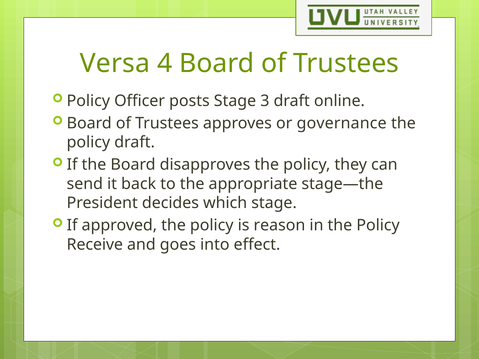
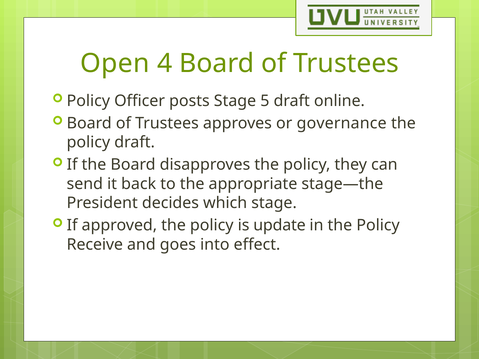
Versa: Versa -> Open
3: 3 -> 5
reason: reason -> update
